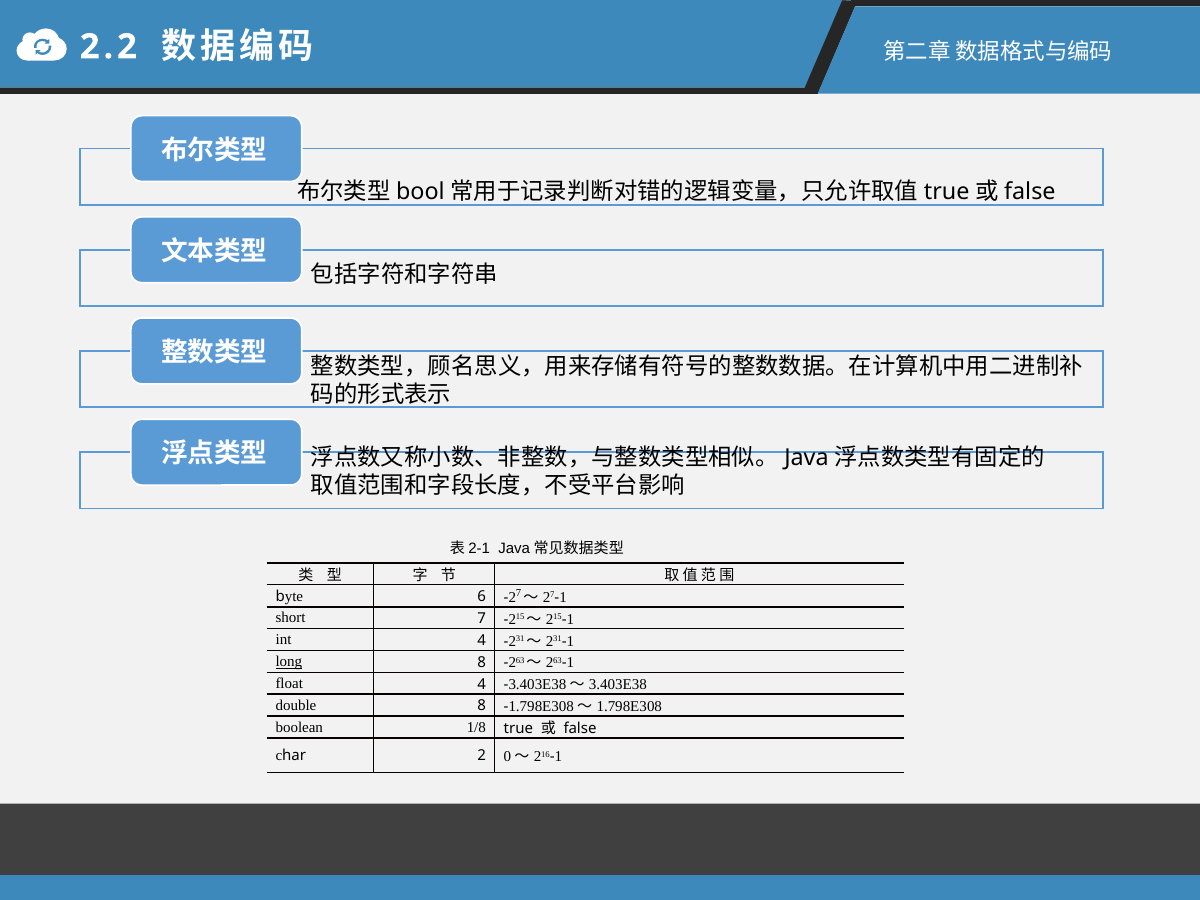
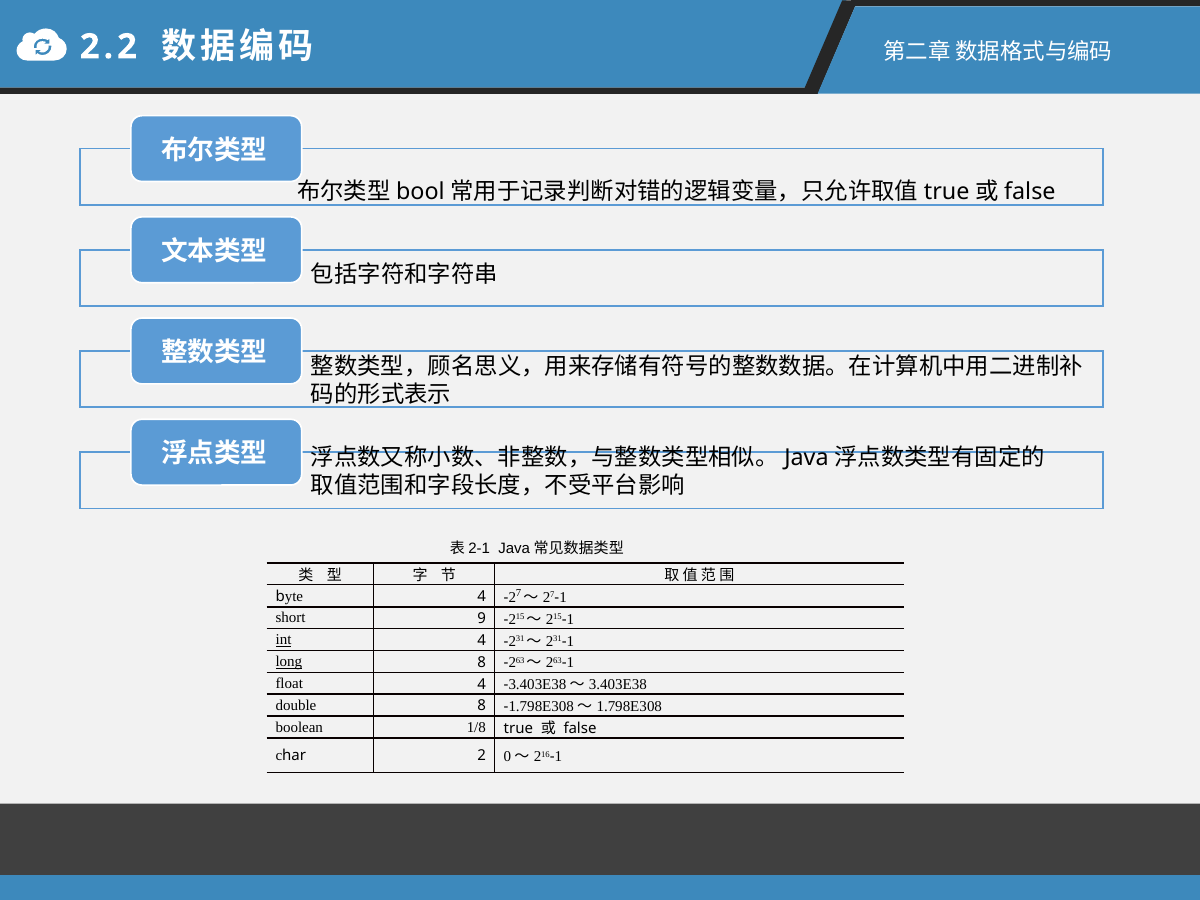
byte 6: 6 -> 4
7: 7 -> 9
int underline: none -> present
